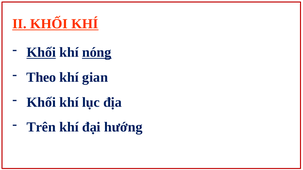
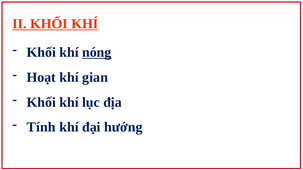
Khối at (41, 53) underline: present -> none
Theo: Theo -> Hoạt
Trên: Trên -> Tính
